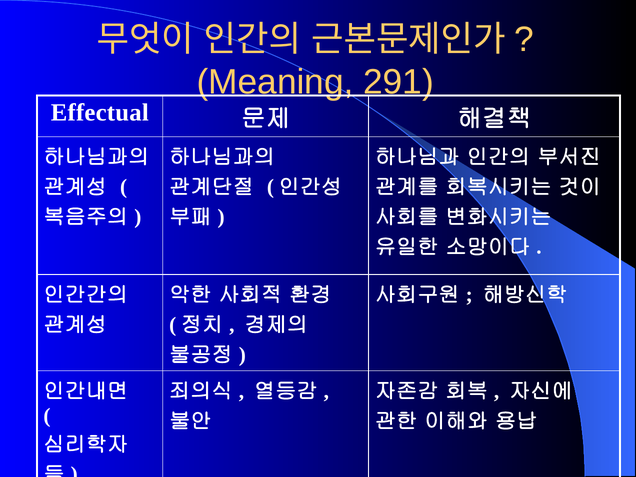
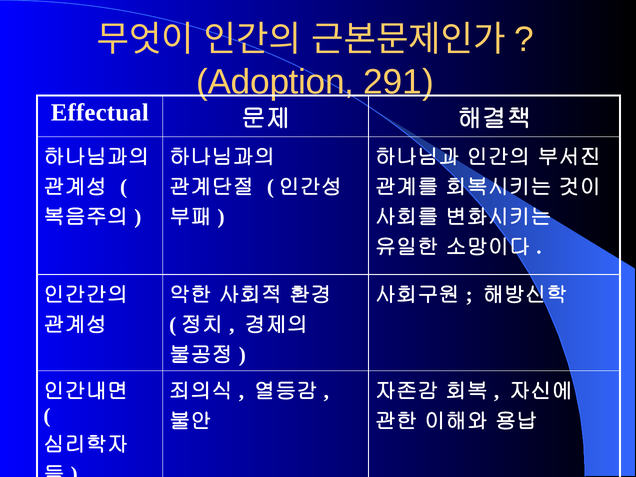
Meaning: Meaning -> Adoption
